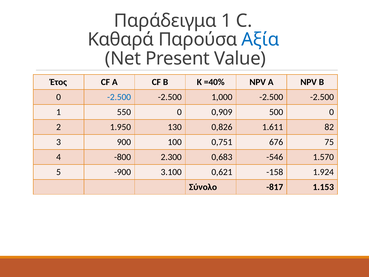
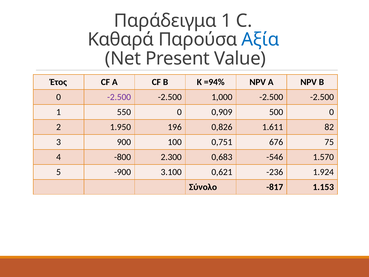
=40%: =40% -> =94%
-2.500 at (119, 97) colour: blue -> purple
130: 130 -> 196
-158: -158 -> -236
